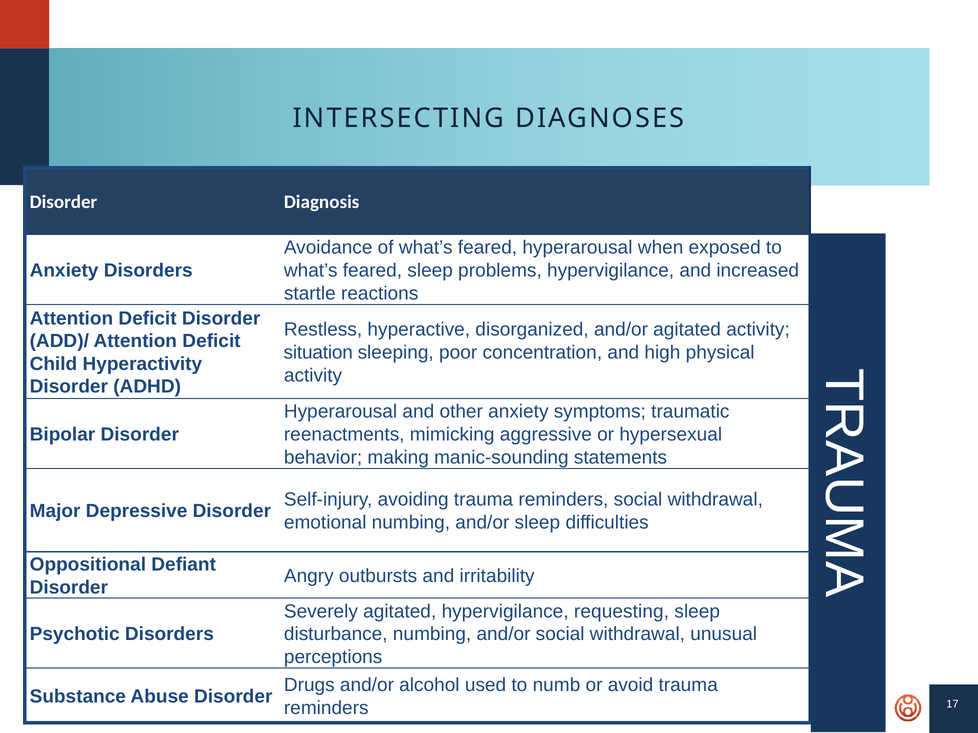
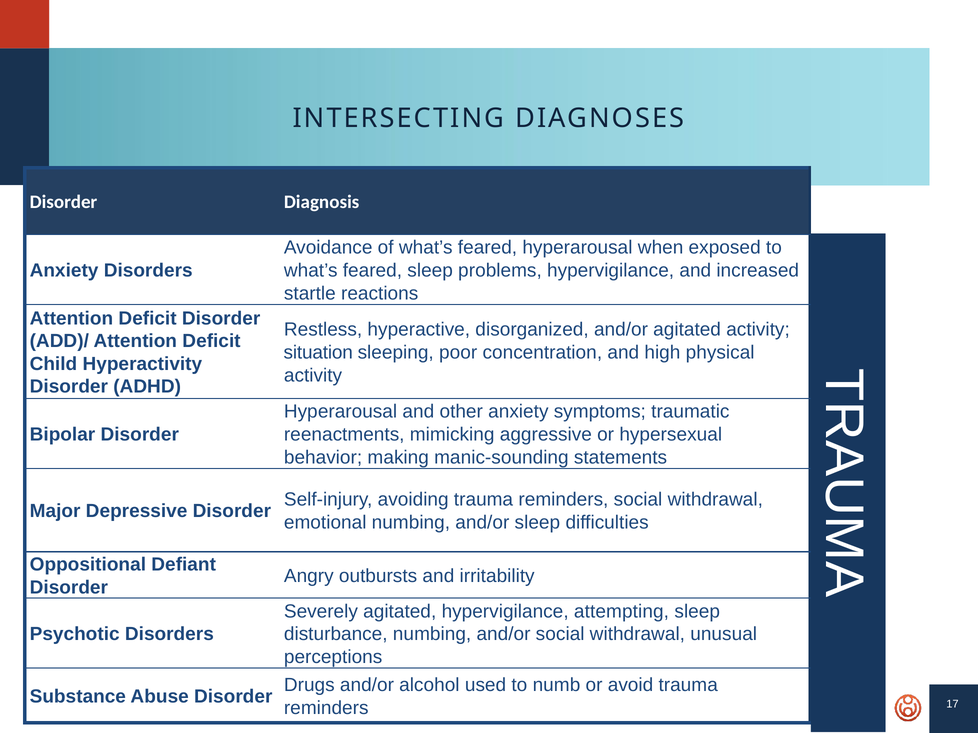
requesting: requesting -> attempting
